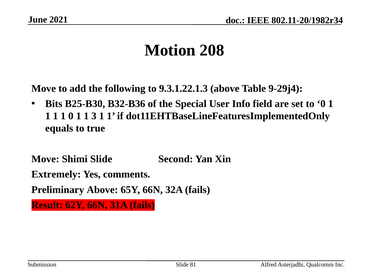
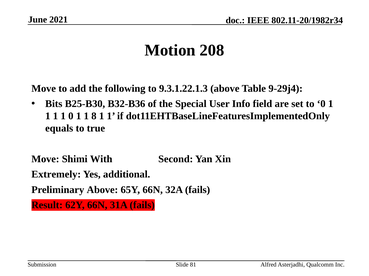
3: 3 -> 8
Shimi Slide: Slide -> With
comments: comments -> additional
